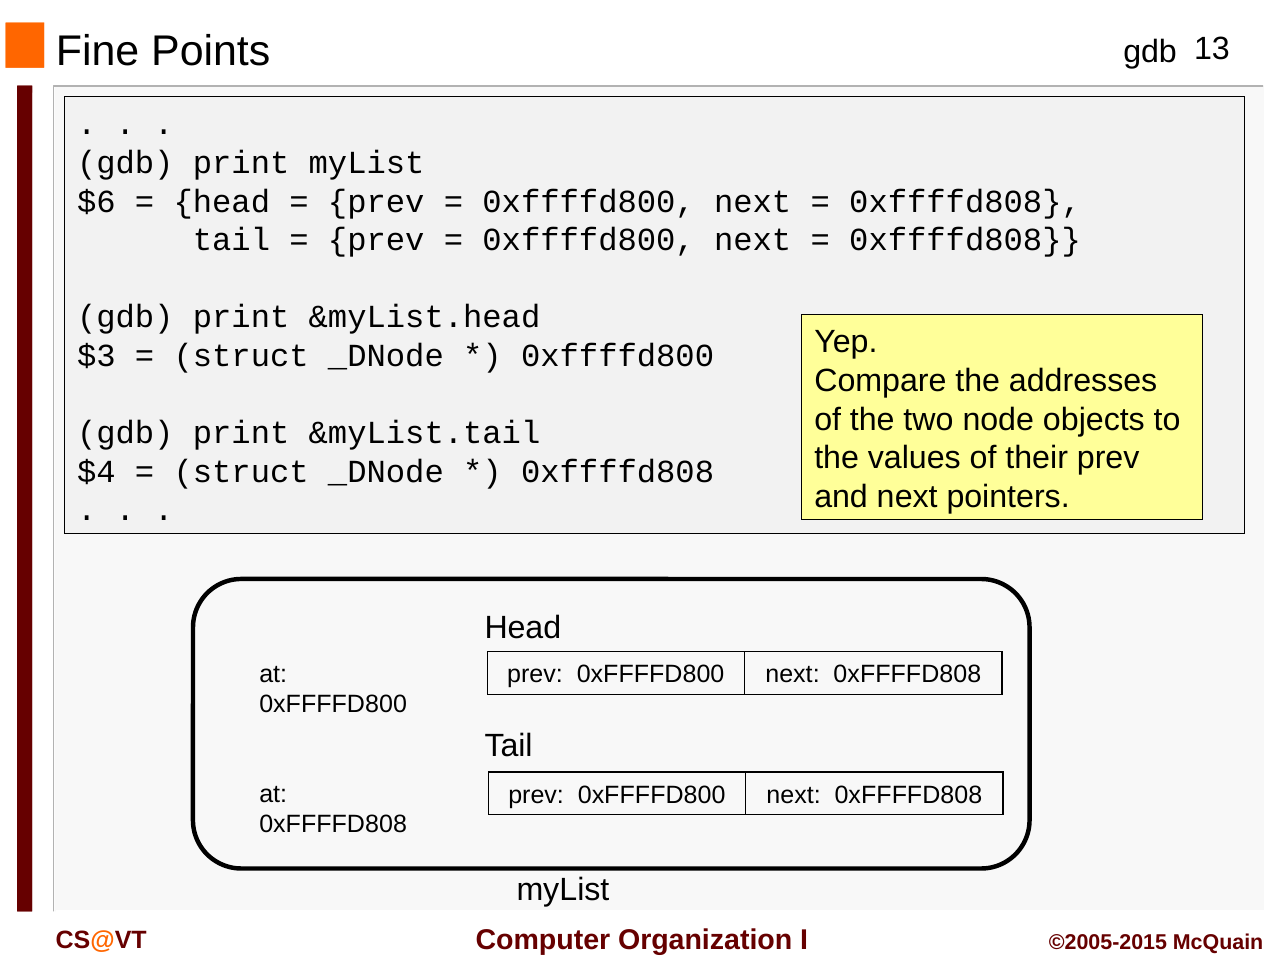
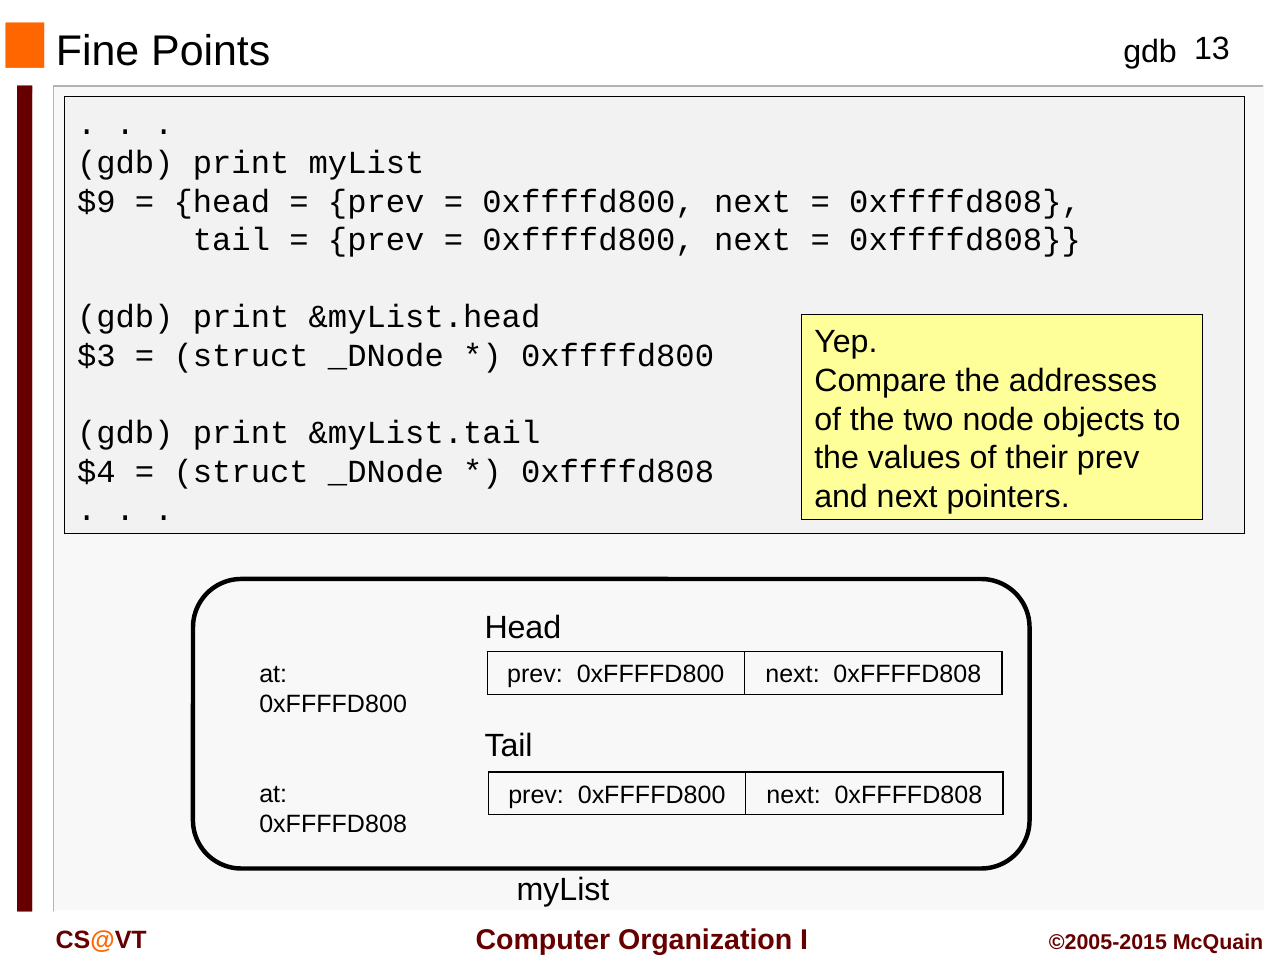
$6: $6 -> $9
